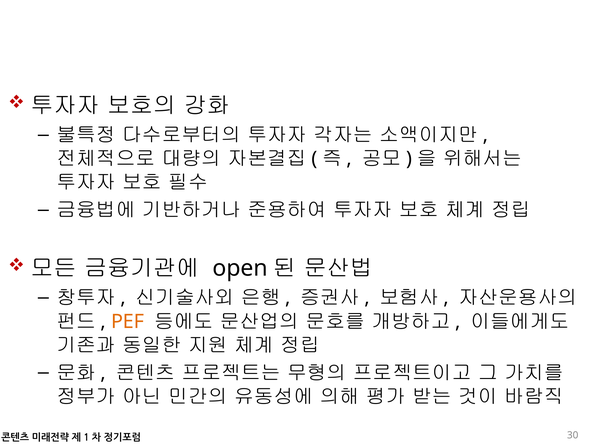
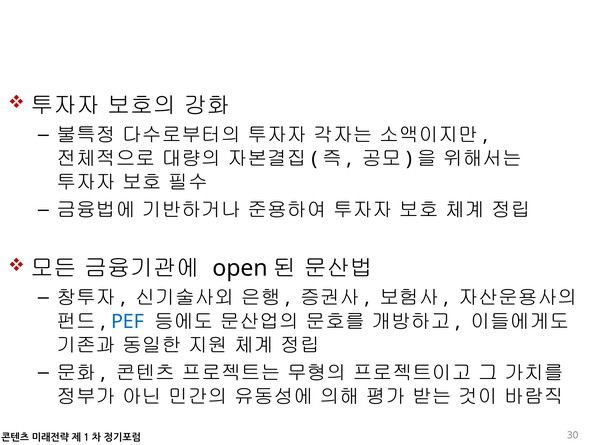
PEF colour: orange -> blue
